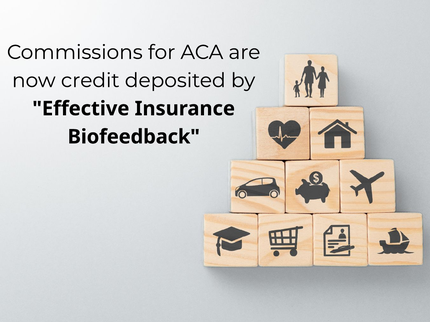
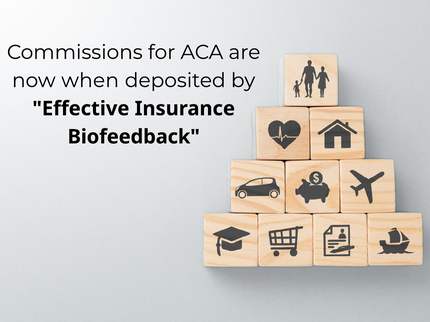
credit: credit -> when
